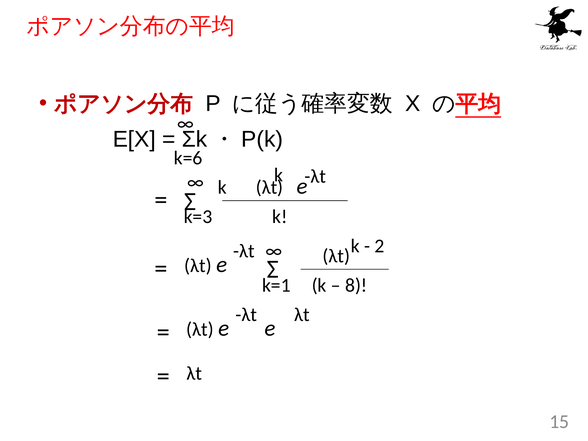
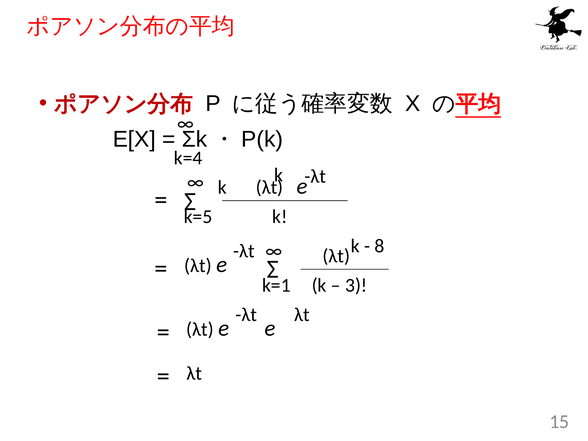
k=6: k=6 -> k=4
k=3: k=3 -> k=5
2: 2 -> 8
8: 8 -> 3
